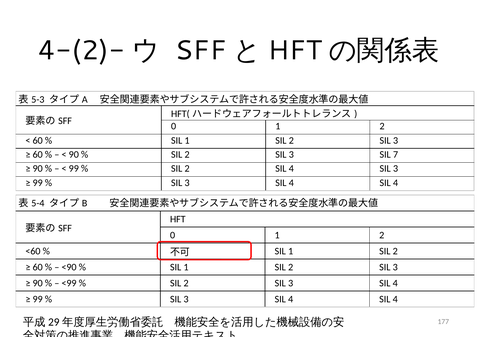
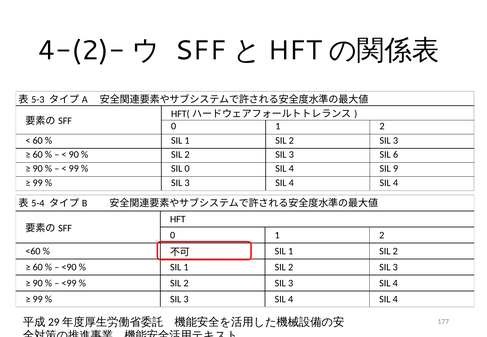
7: 7 -> 6
2 at (187, 169): 2 -> 0
4 SIL 3: 3 -> 9
